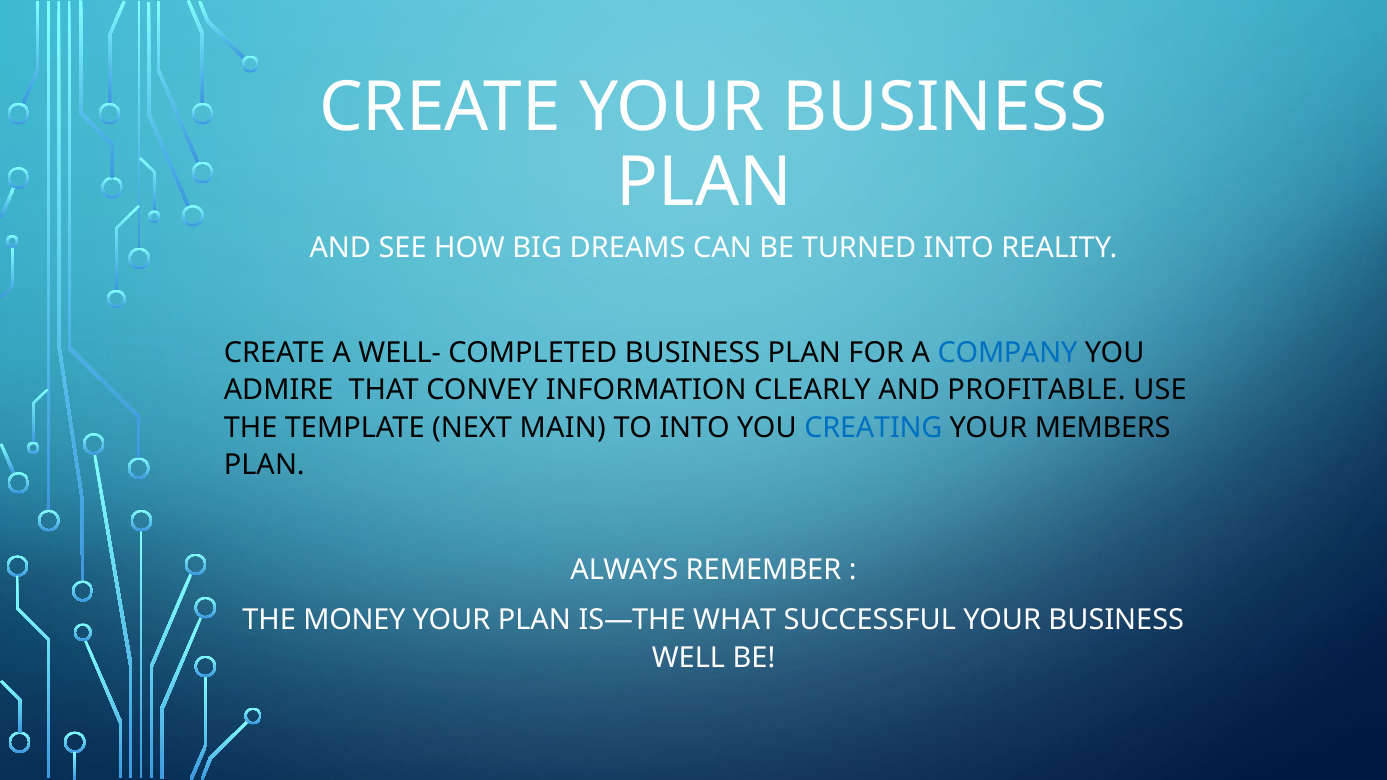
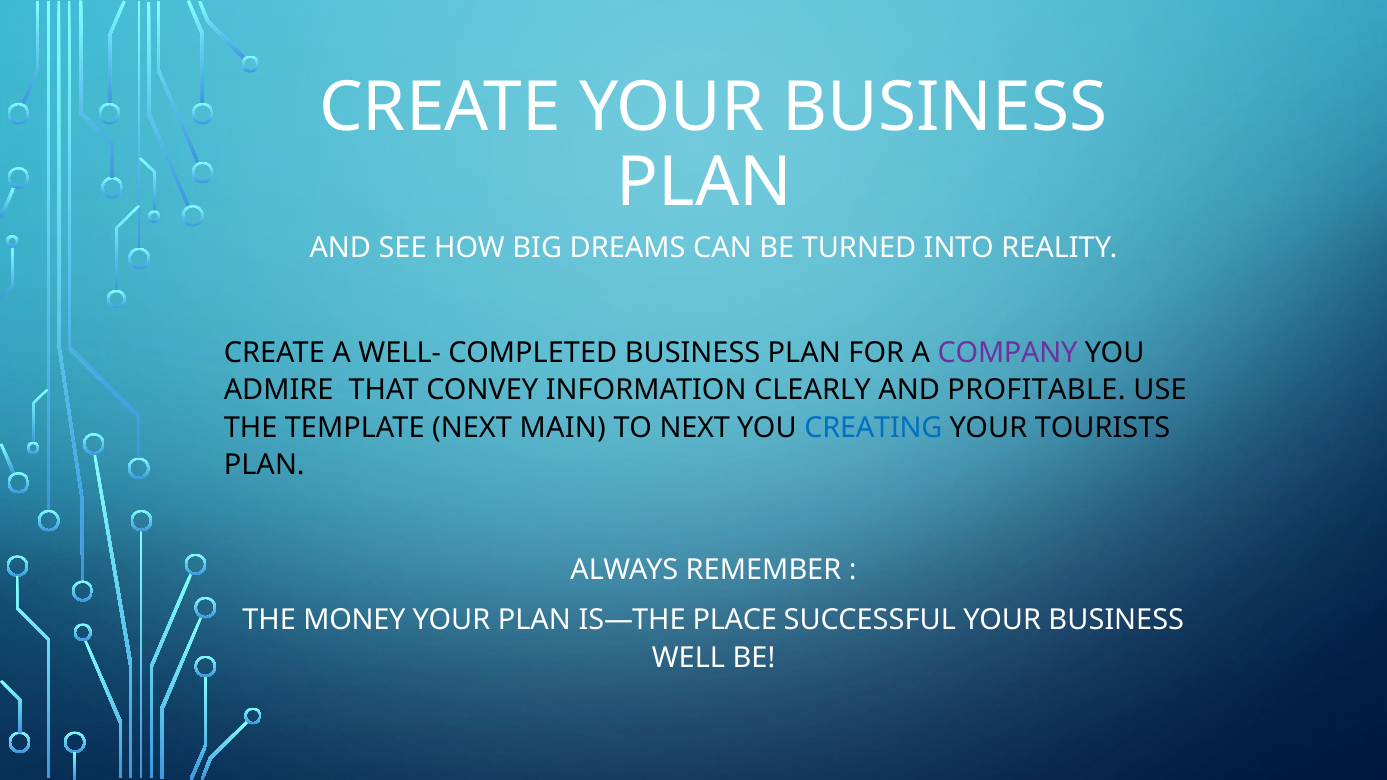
COMPANY colour: blue -> purple
TO INTO: INTO -> NEXT
MEMBERS: MEMBERS -> TOURISTS
WHAT: WHAT -> PLACE
